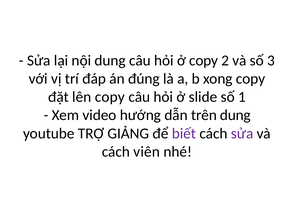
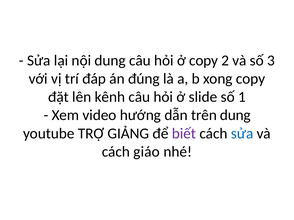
lên copy: copy -> kênh
sửa at (242, 134) colour: purple -> blue
viên: viên -> giáo
